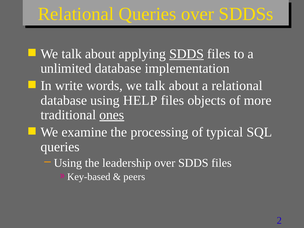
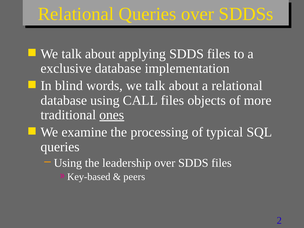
SDDS at (187, 54) underline: present -> none
unlimited: unlimited -> exclusive
write: write -> blind
HELP: HELP -> CALL
